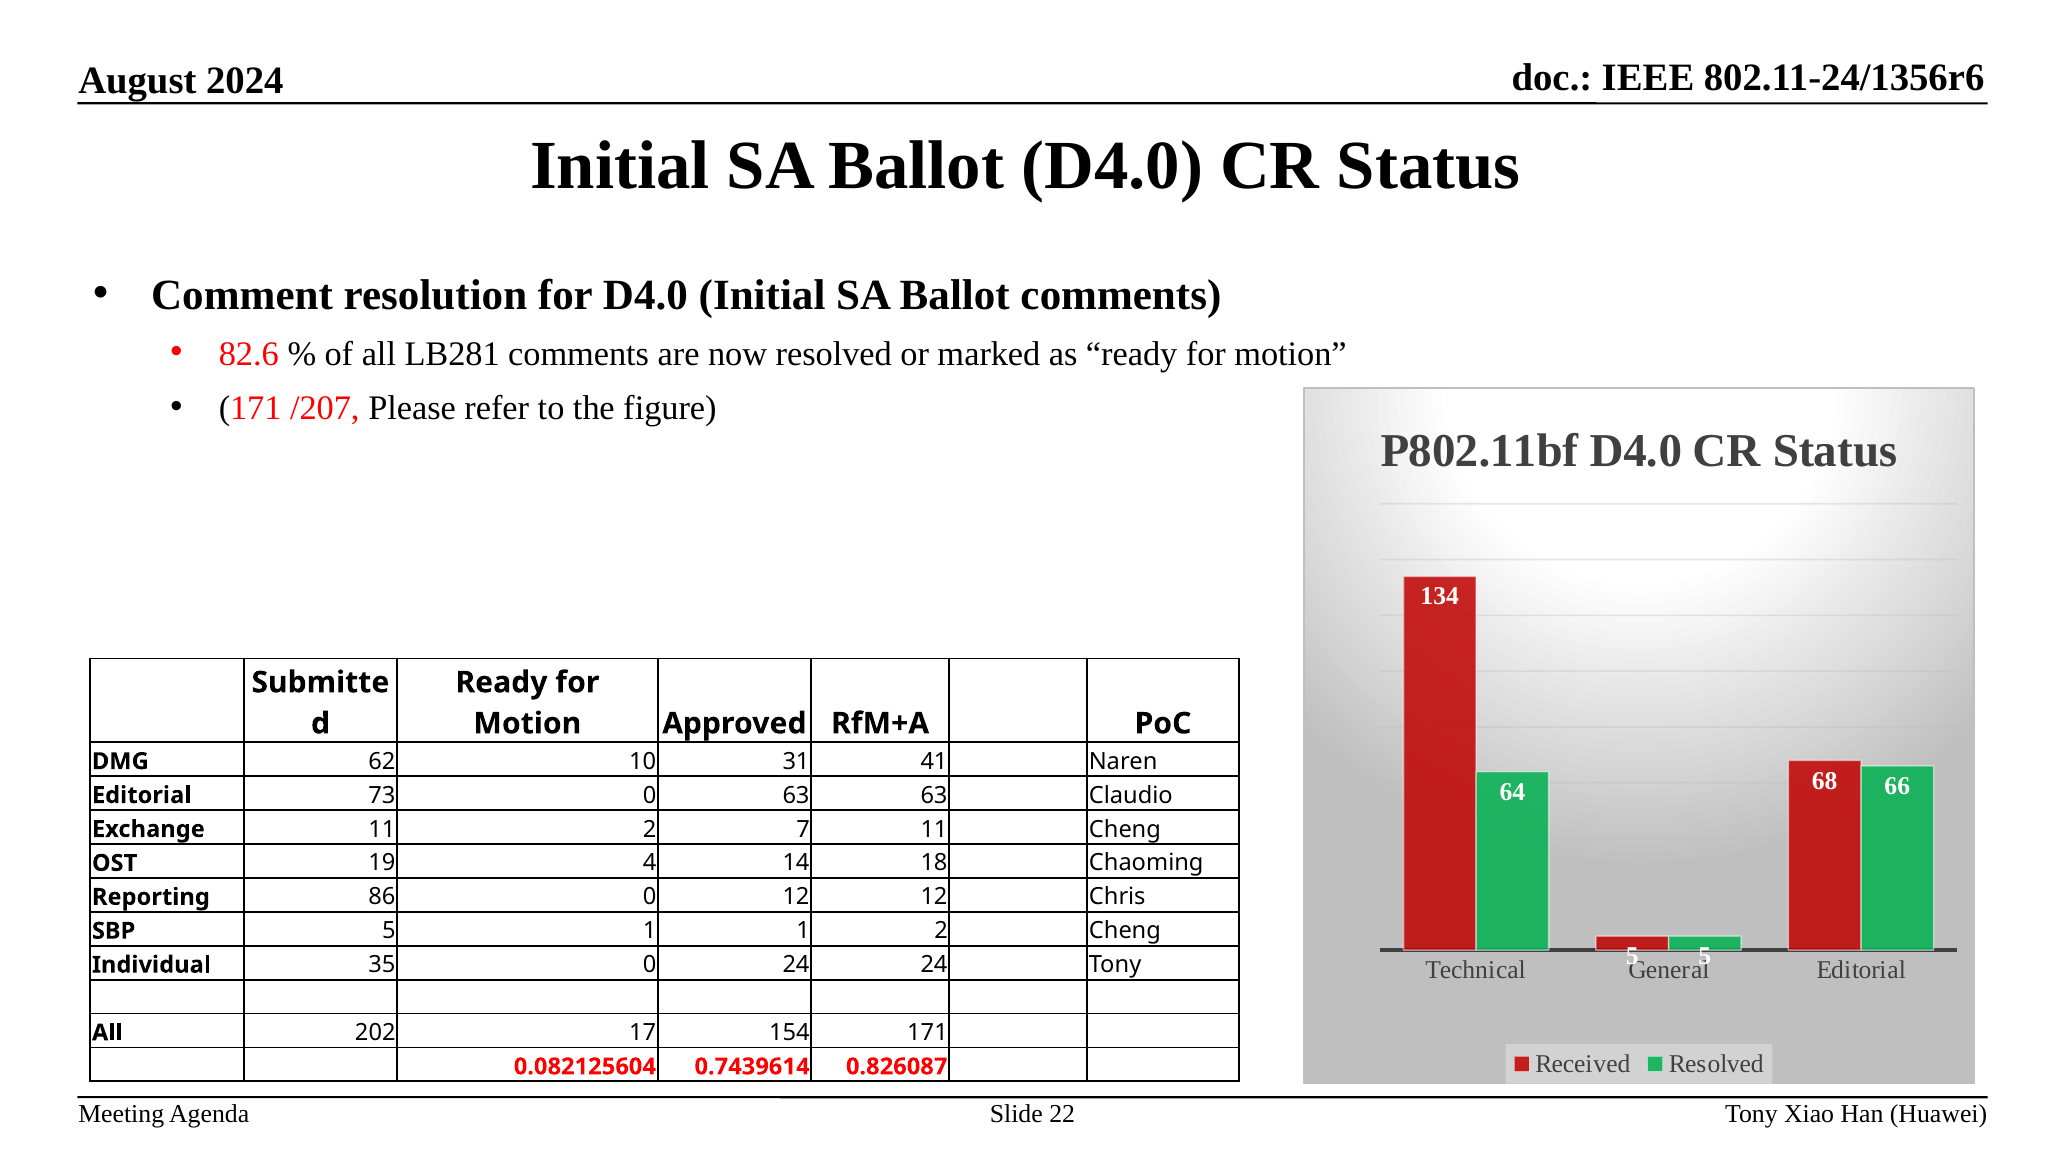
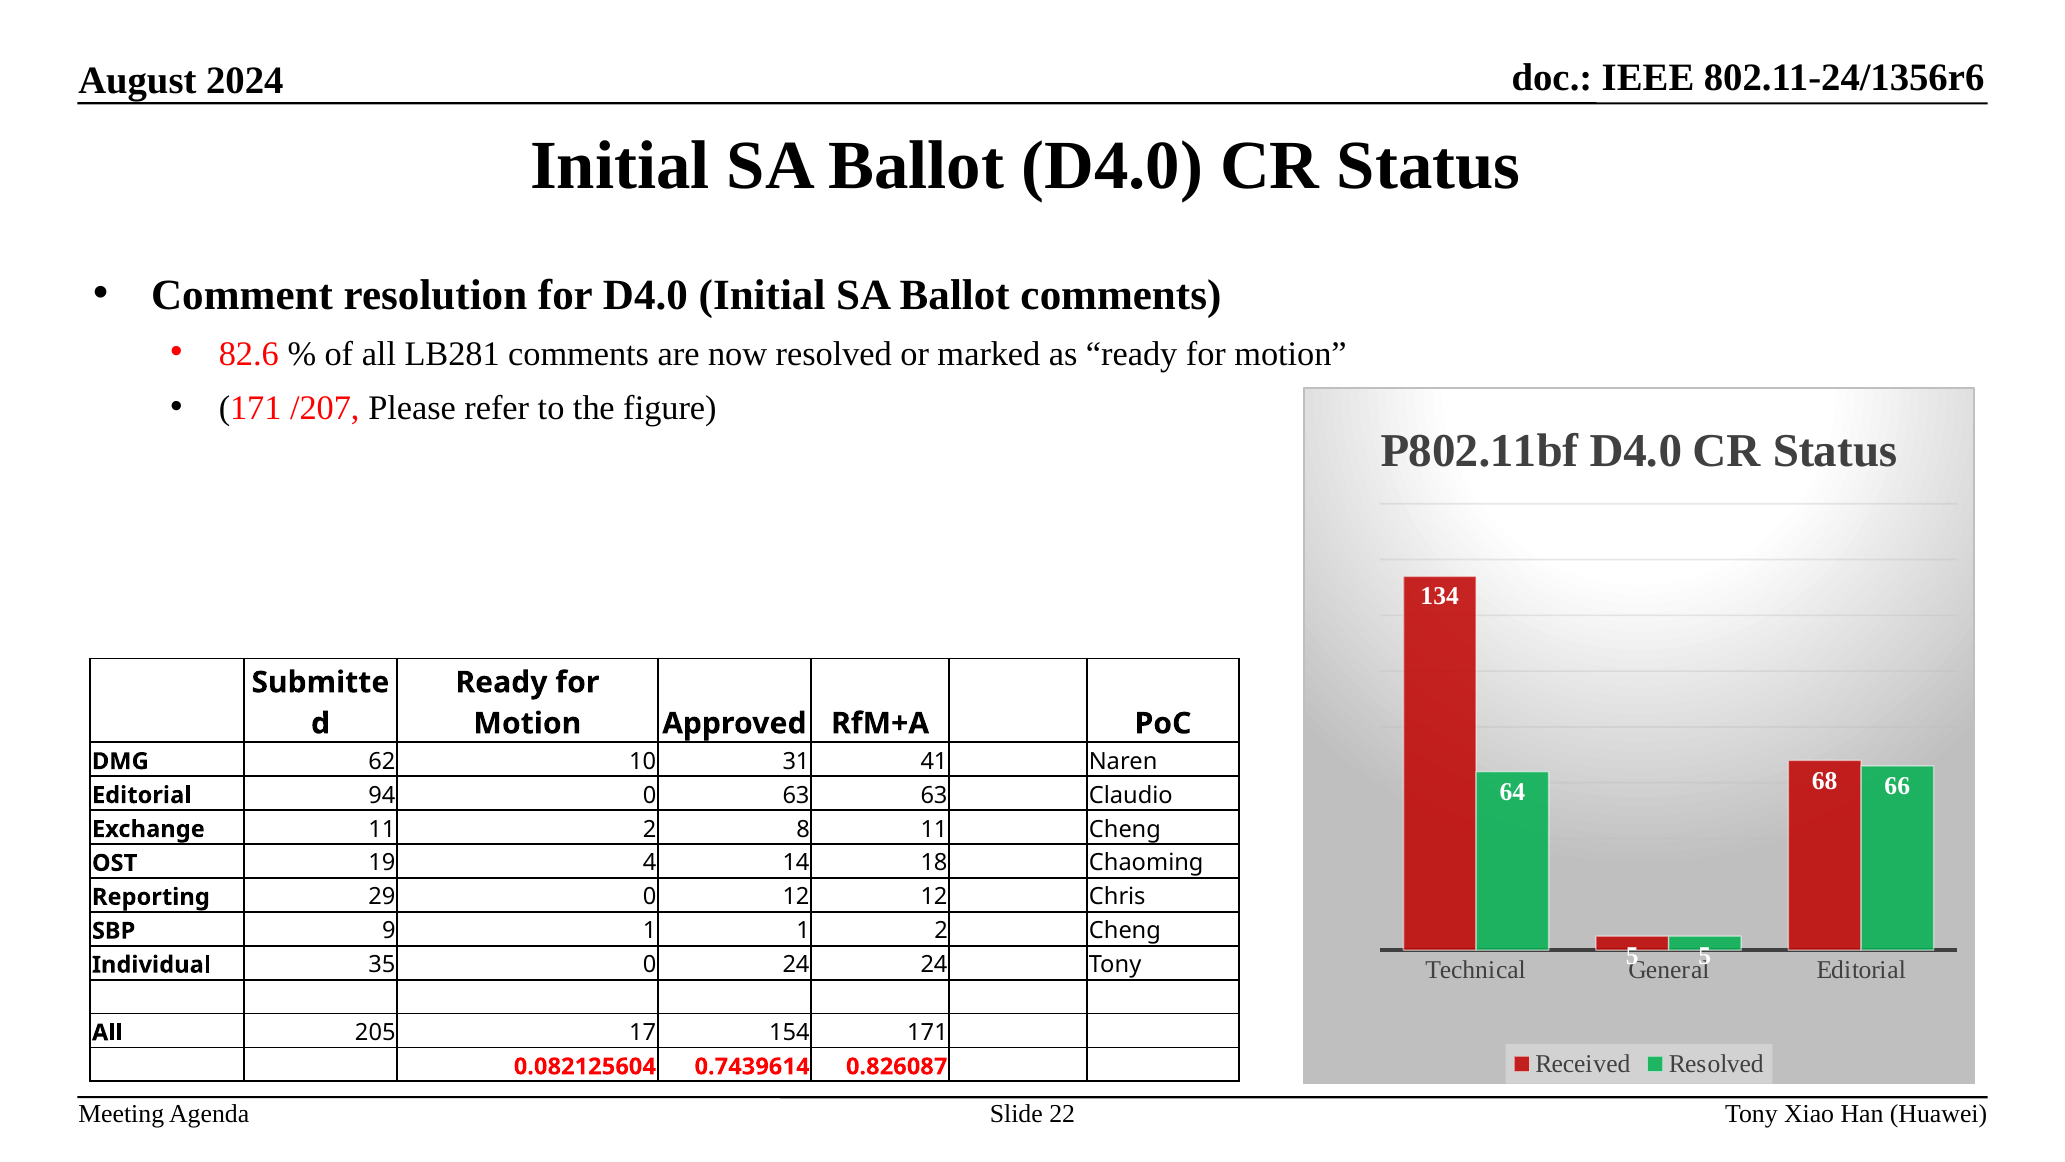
73: 73 -> 94
7: 7 -> 8
86: 86 -> 29
SBP 5: 5 -> 9
202: 202 -> 205
